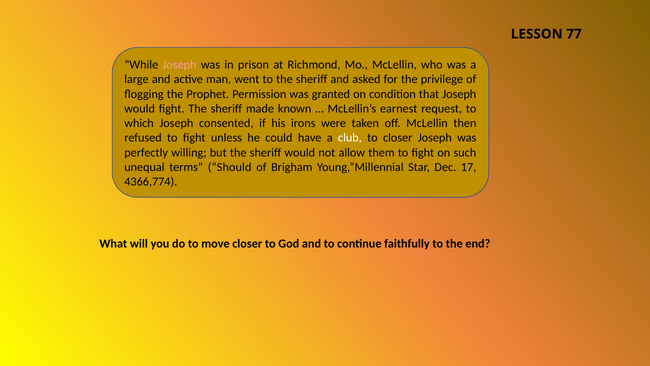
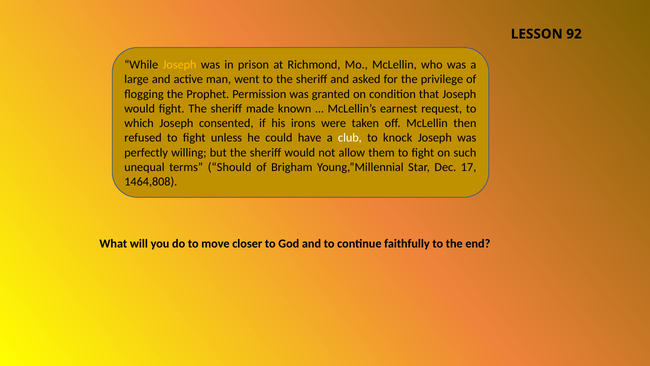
77: 77 -> 92
Joseph at (180, 65) colour: pink -> yellow
to closer: closer -> knock
4366,774: 4366,774 -> 1464,808
